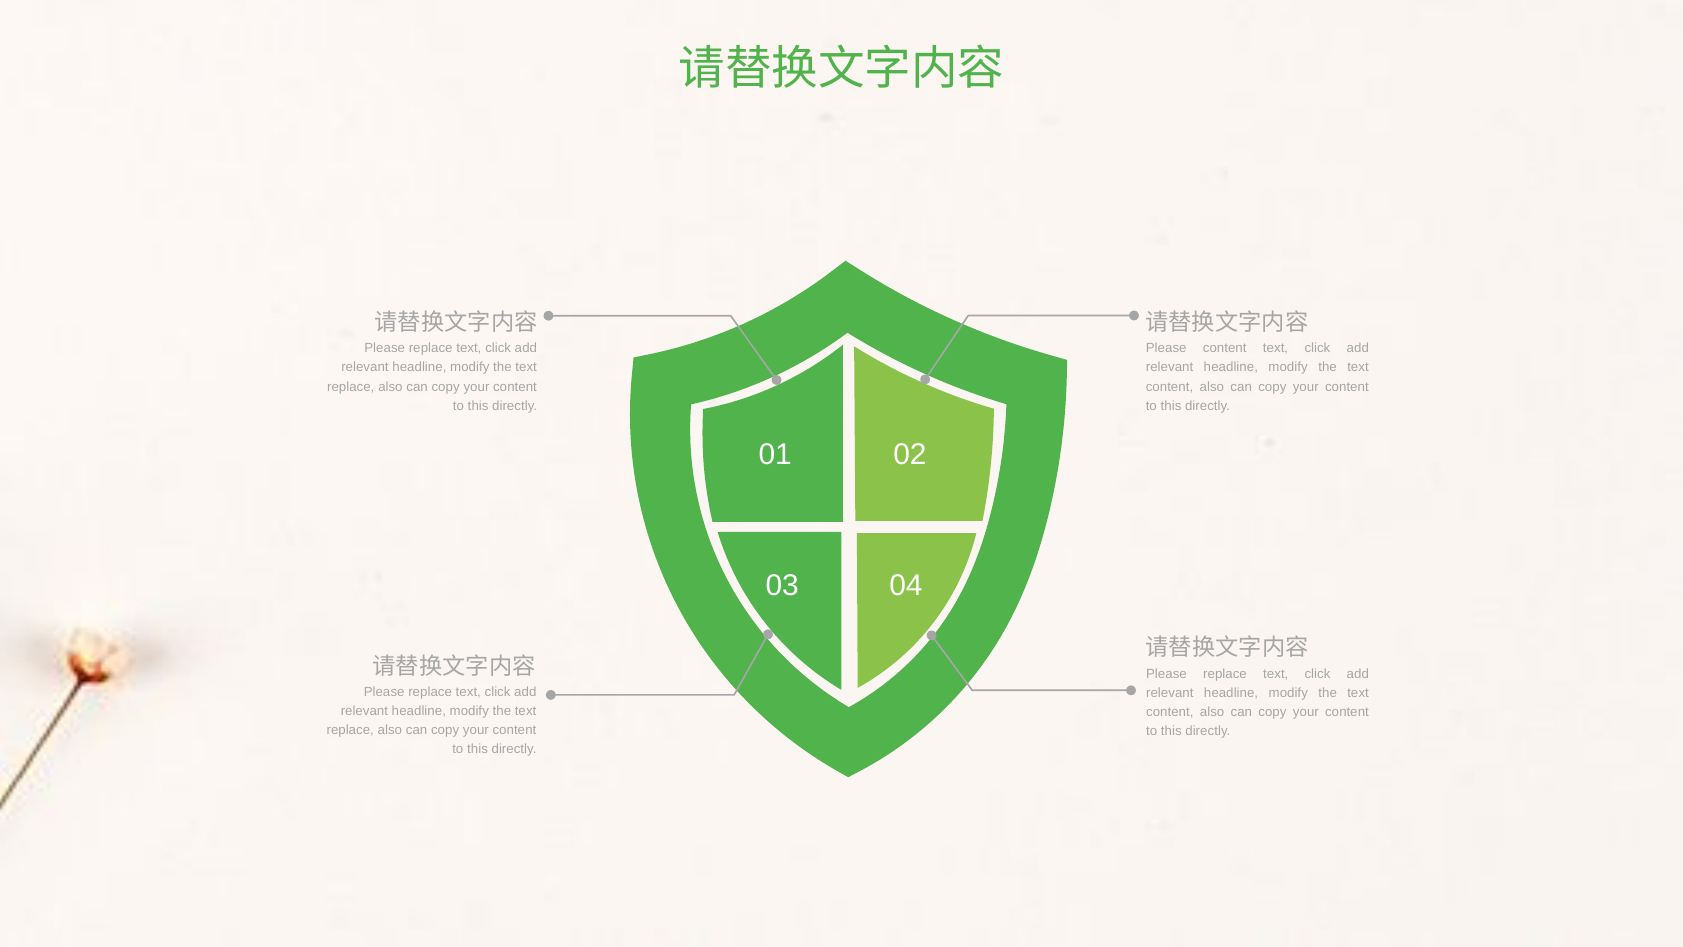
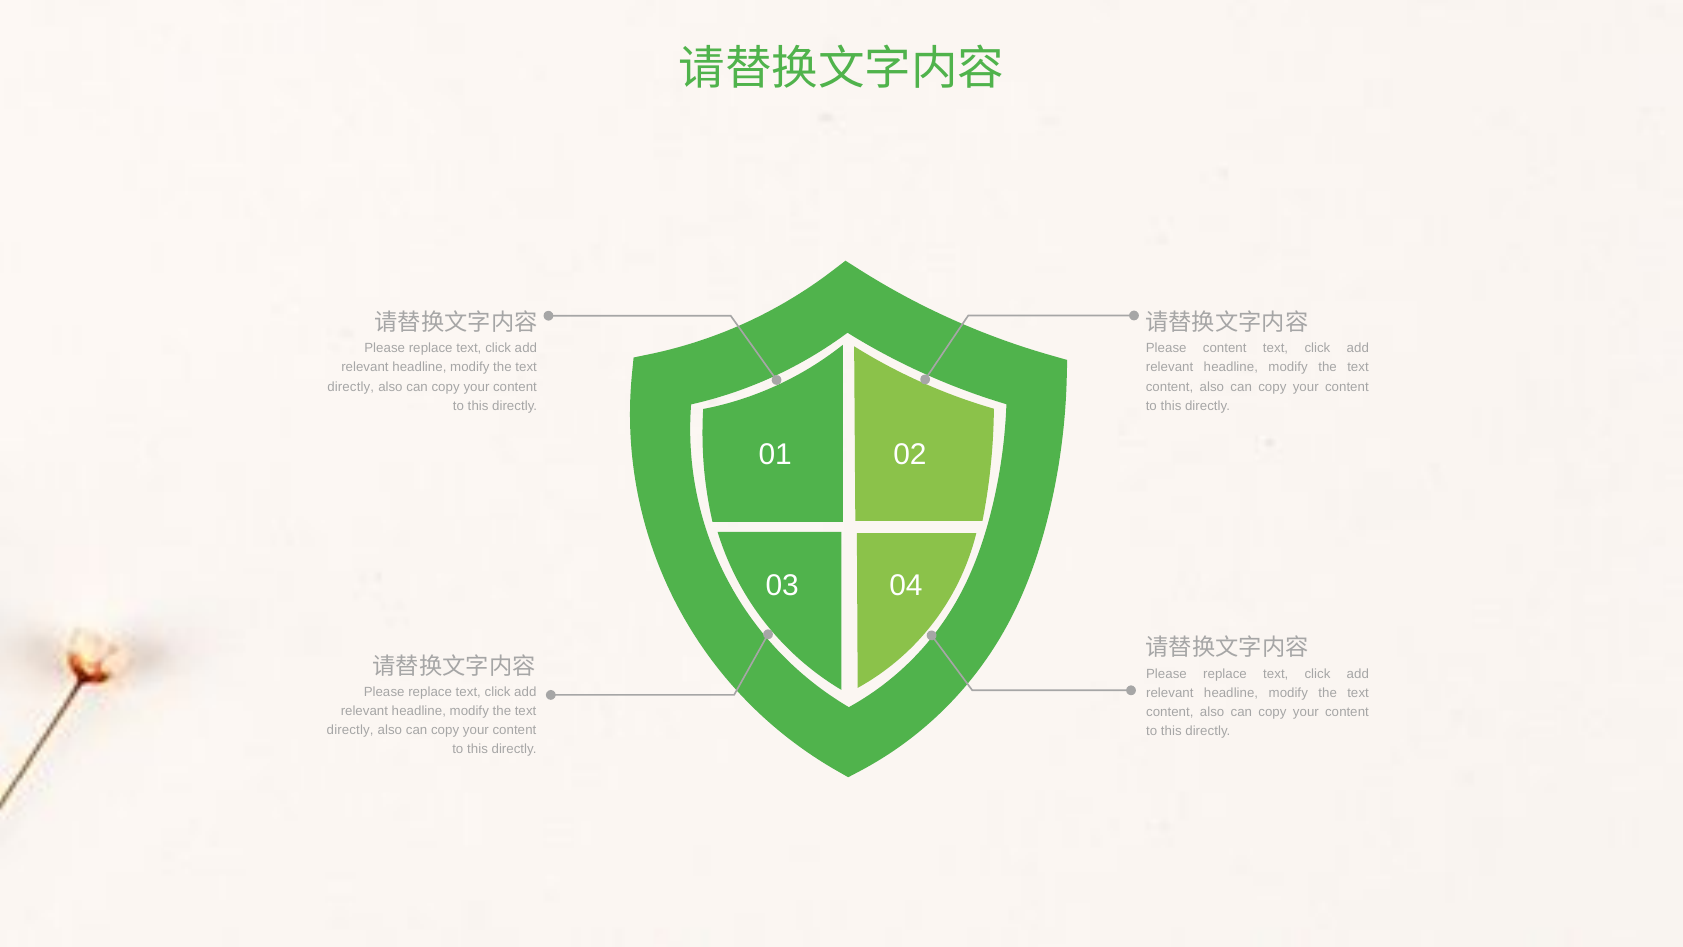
replace at (351, 387): replace -> directly
replace at (350, 730): replace -> directly
